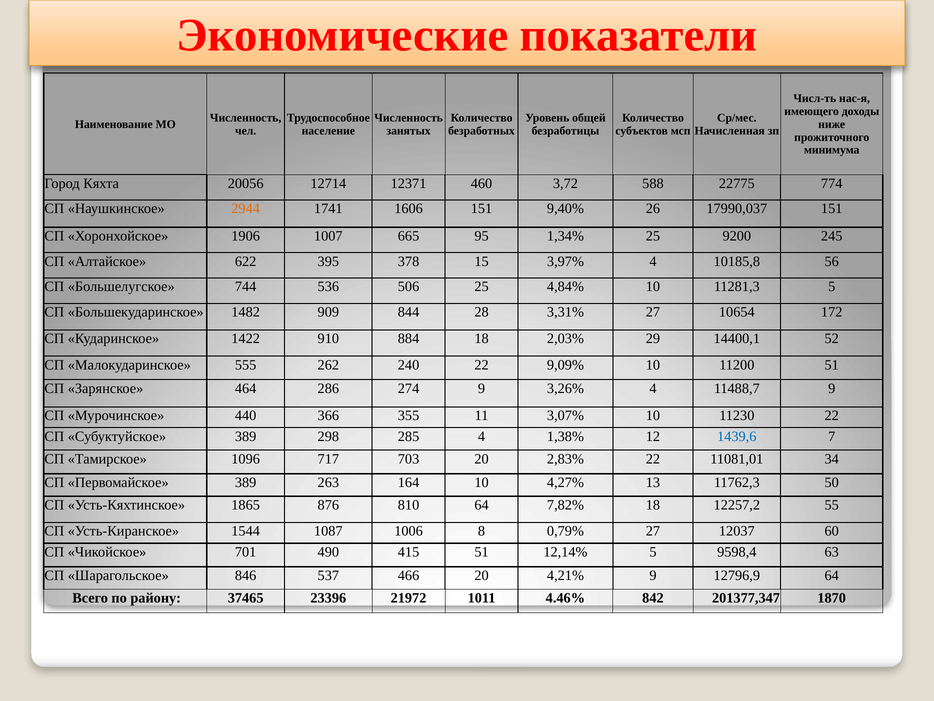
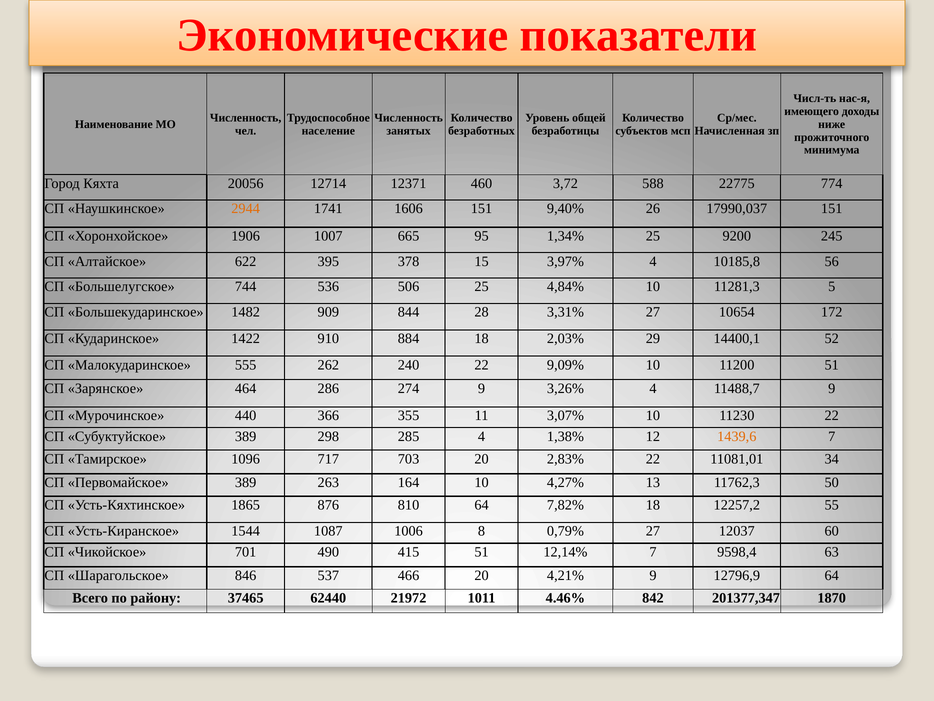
1439,6 colour: blue -> orange
12,14% 5: 5 -> 7
23396: 23396 -> 62440
